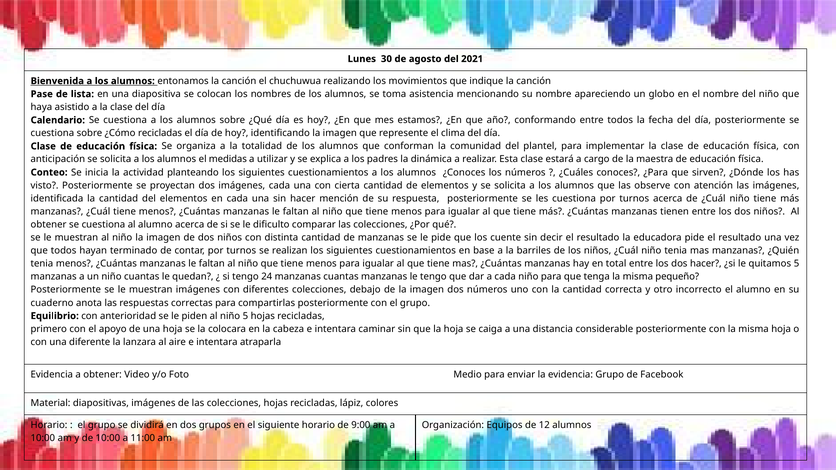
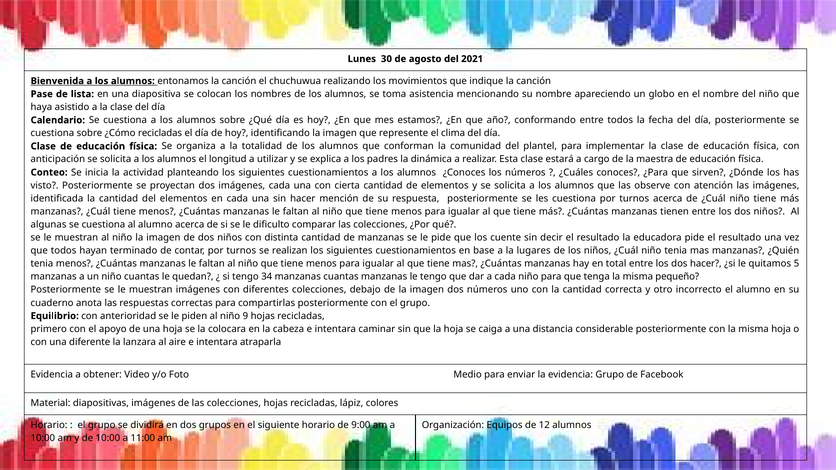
medidas: medidas -> longitud
obtener at (49, 225): obtener -> algunas
barriles: barriles -> lugares
24: 24 -> 34
niño 5: 5 -> 9
